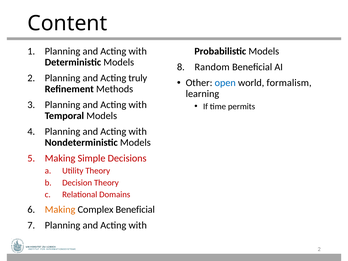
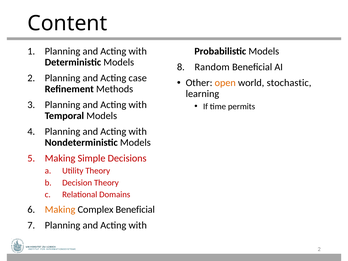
truly: truly -> case
open colour: blue -> orange
formalism: formalism -> stochastic
